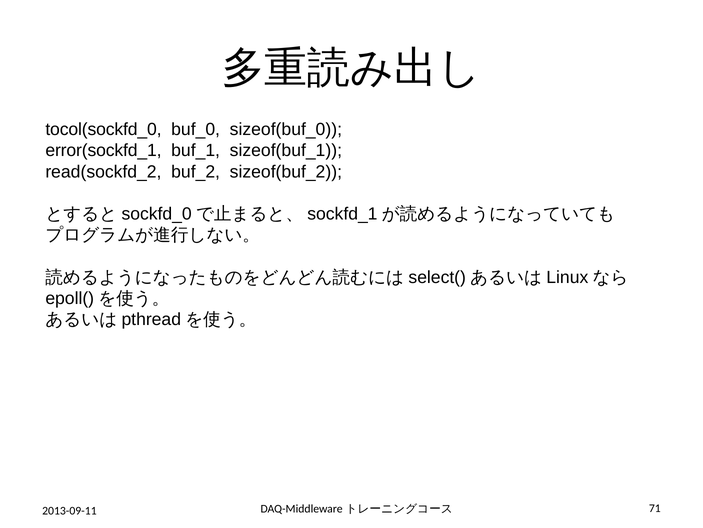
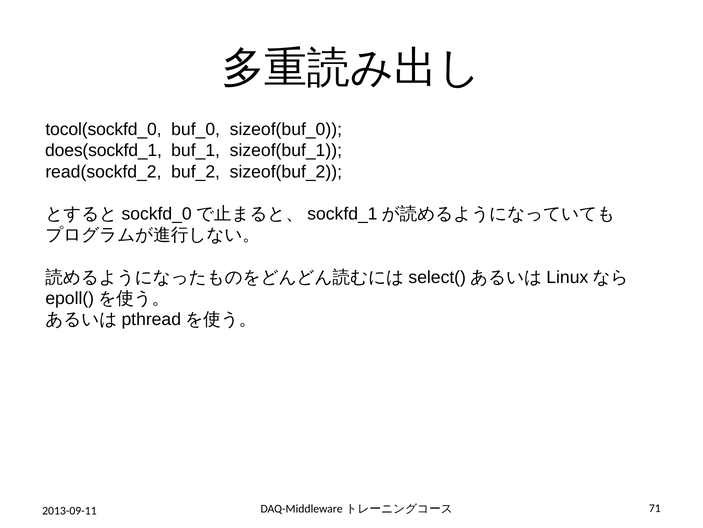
error(sockfd_1: error(sockfd_1 -> does(sockfd_1
